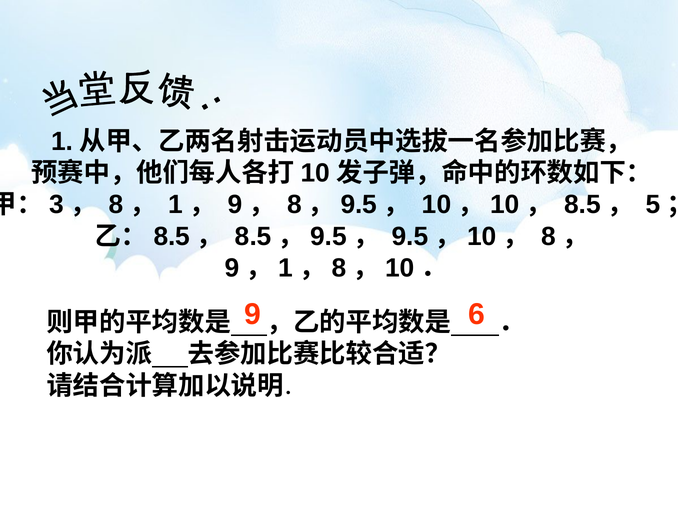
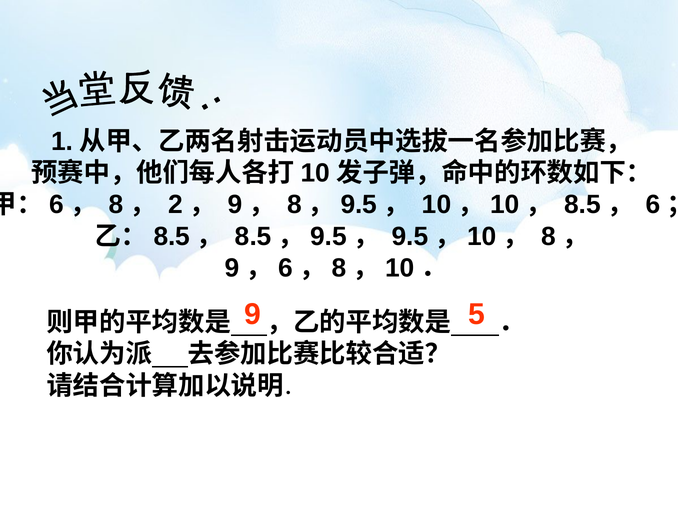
3 at (57, 205): 3 -> 6
1 at (175, 205): 1 -> 2
5 at (653, 205): 5 -> 6
1 at (286, 268): 1 -> 6
6: 6 -> 5
